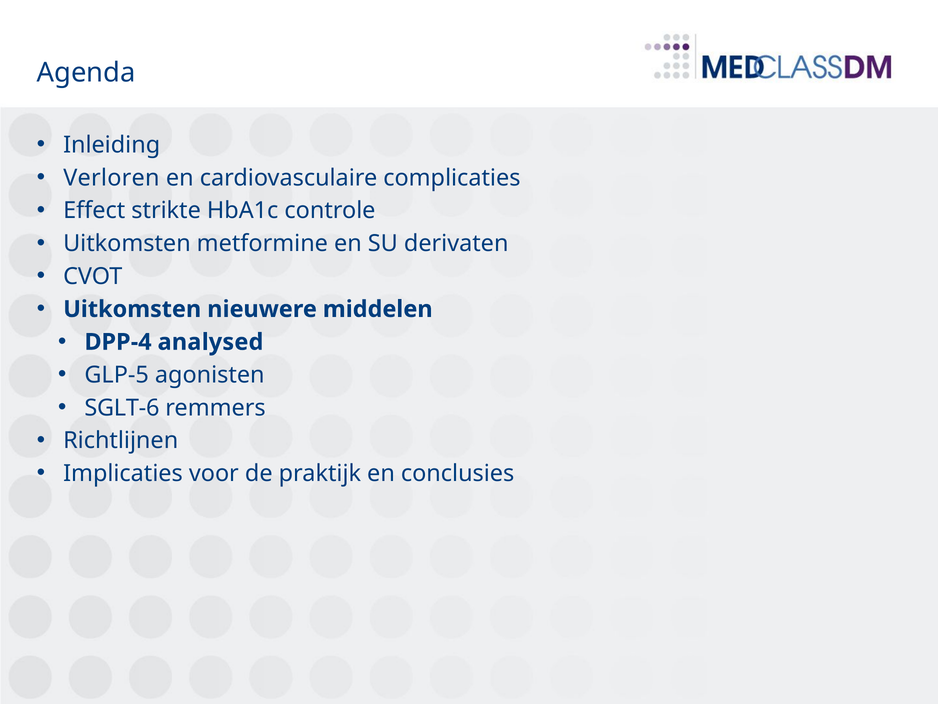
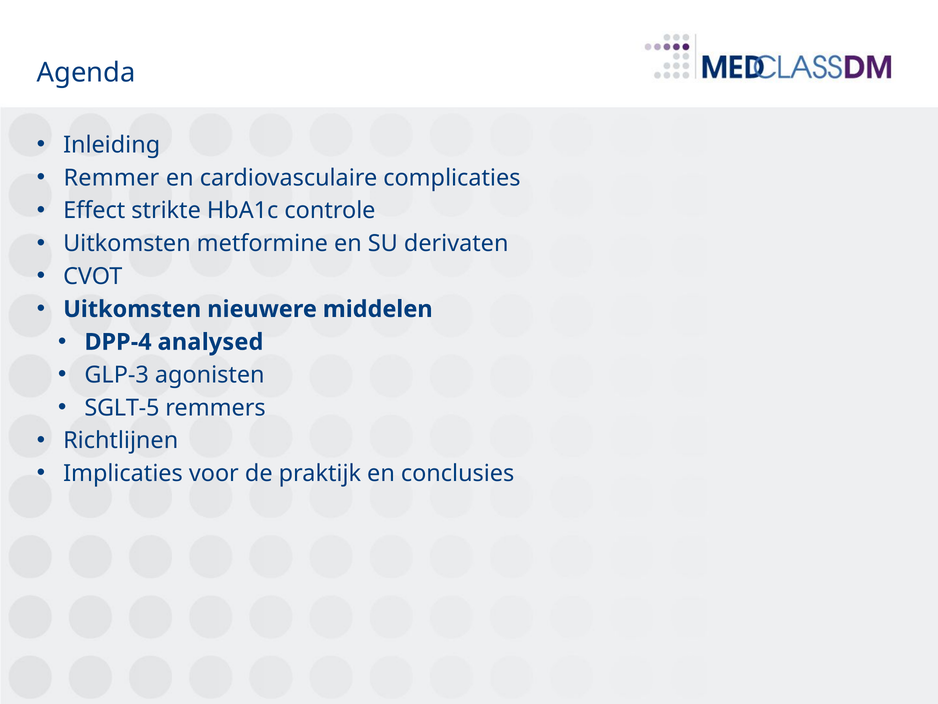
Verloren: Verloren -> Remmer
GLP-5: GLP-5 -> GLP-3
SGLT-6: SGLT-6 -> SGLT-5
